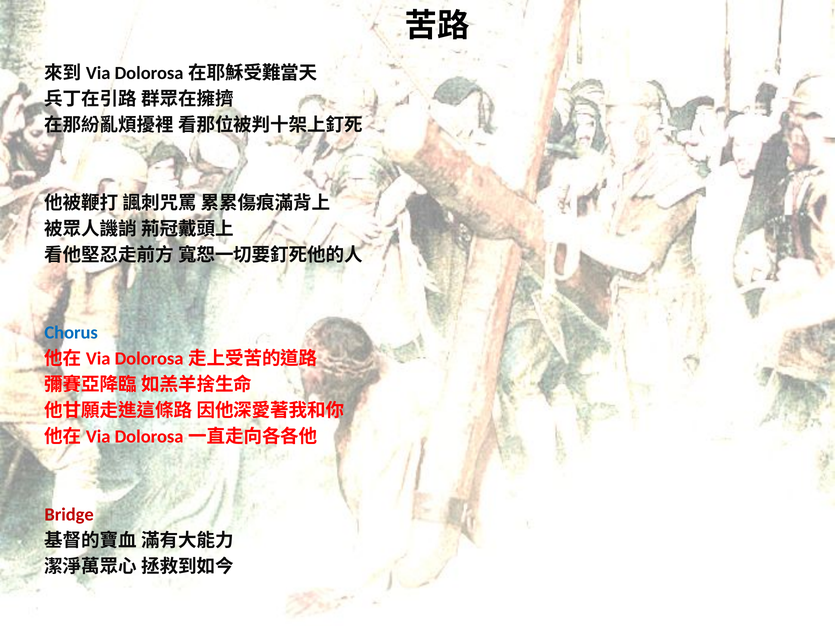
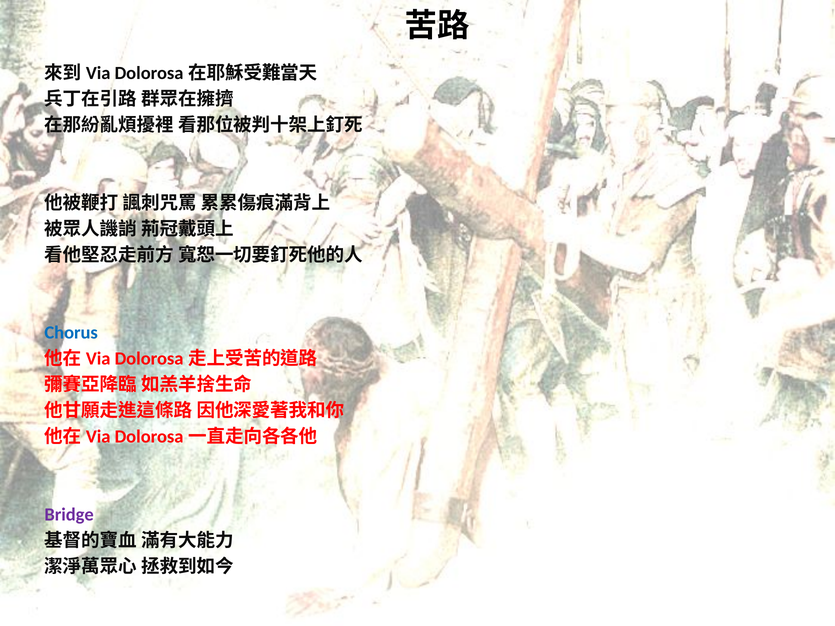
Bridge colour: red -> purple
